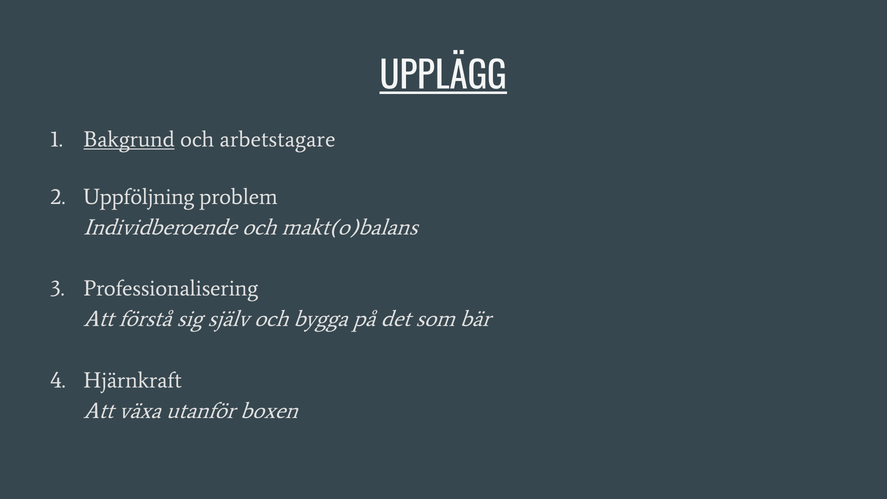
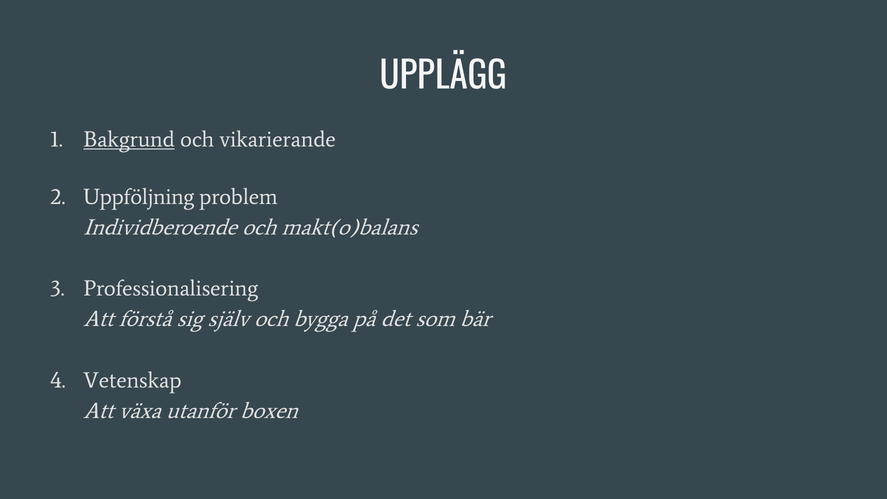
UPPLÄGG underline: present -> none
arbetstagare: arbetstagare -> vikarierande
Hjärnkraft: Hjärnkraft -> Vetenskap
